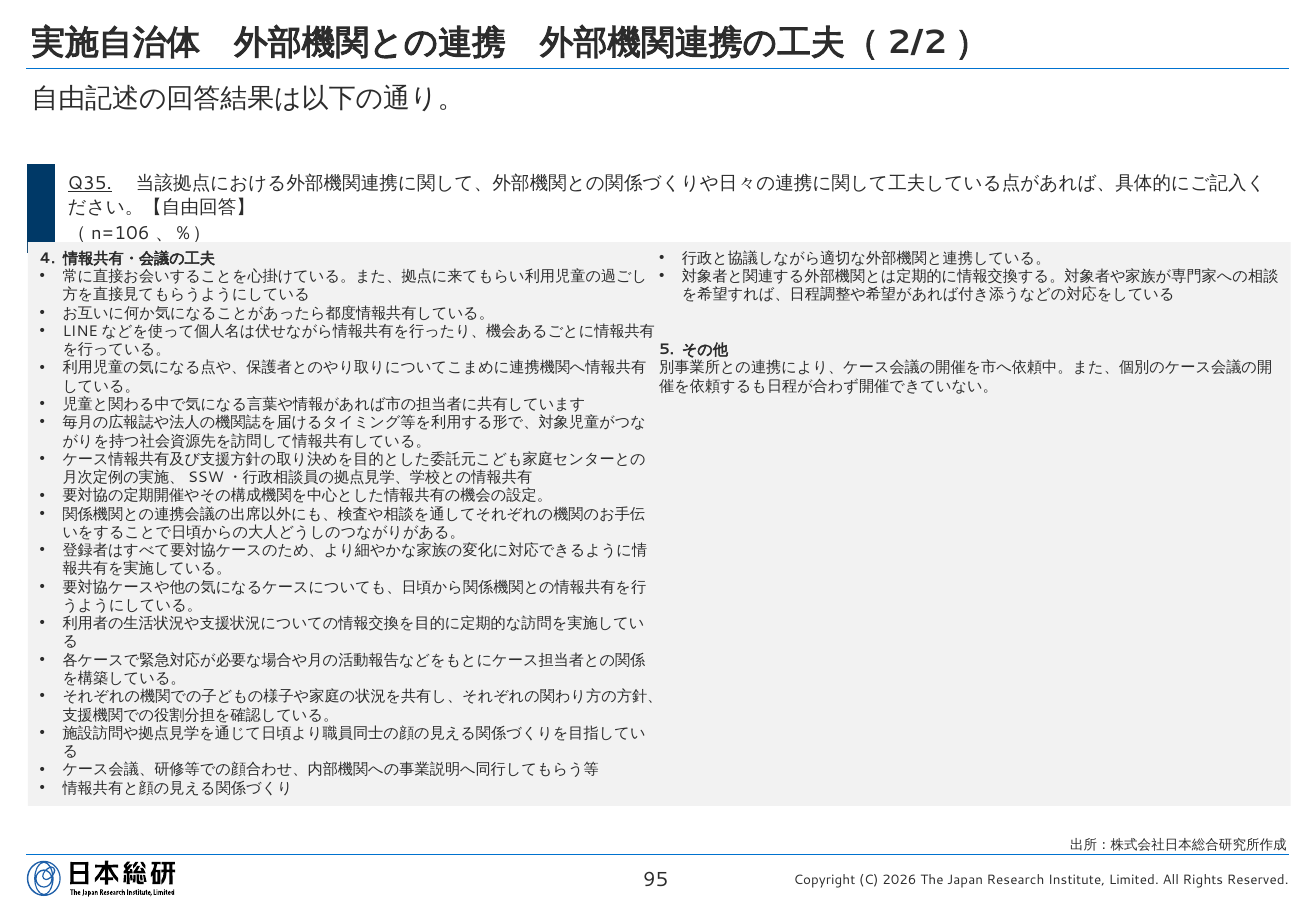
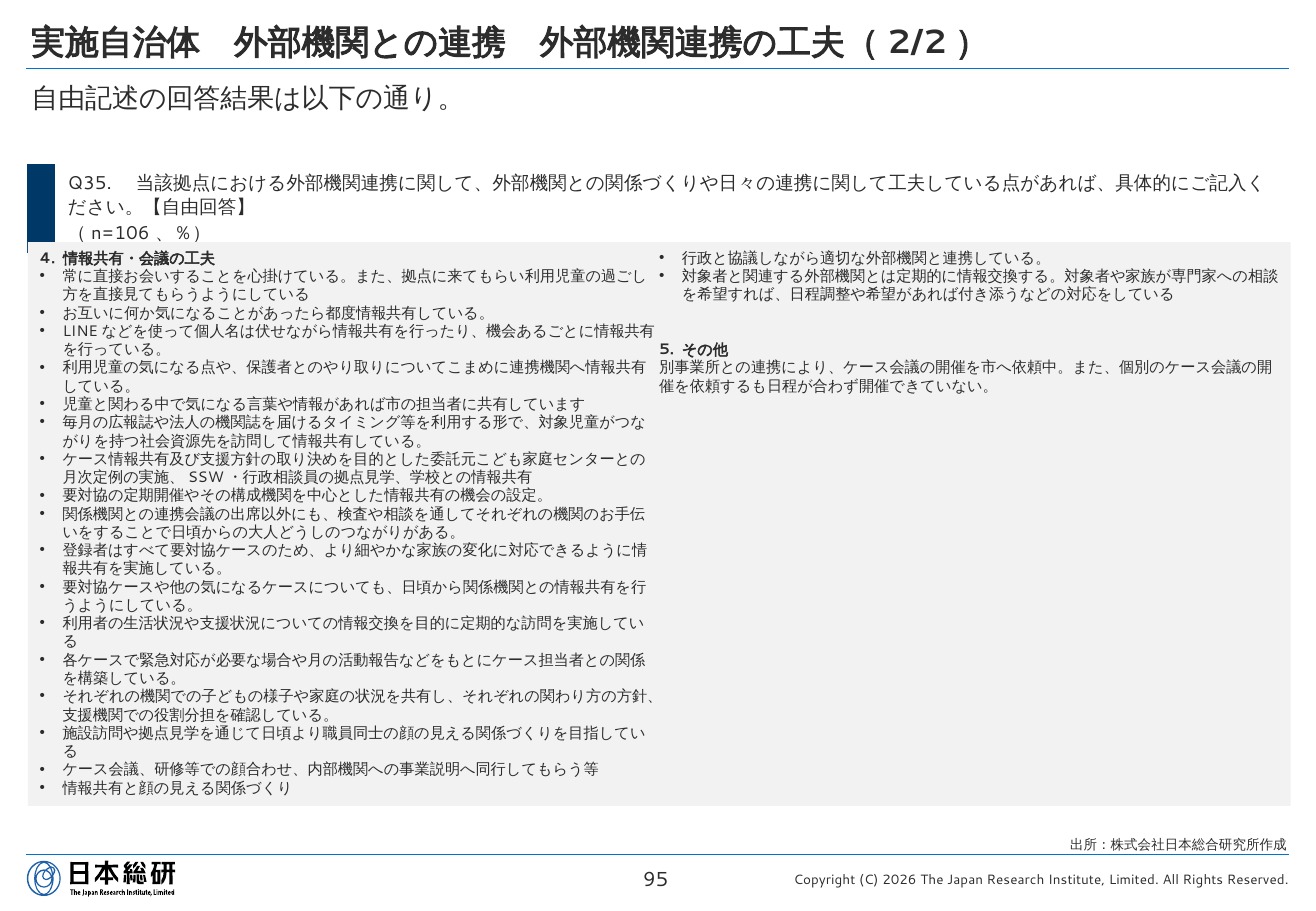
Q35 underline: present -> none
